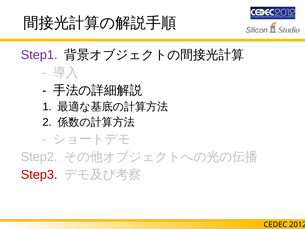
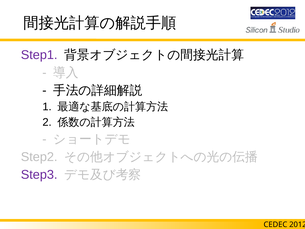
Step3 colour: red -> purple
